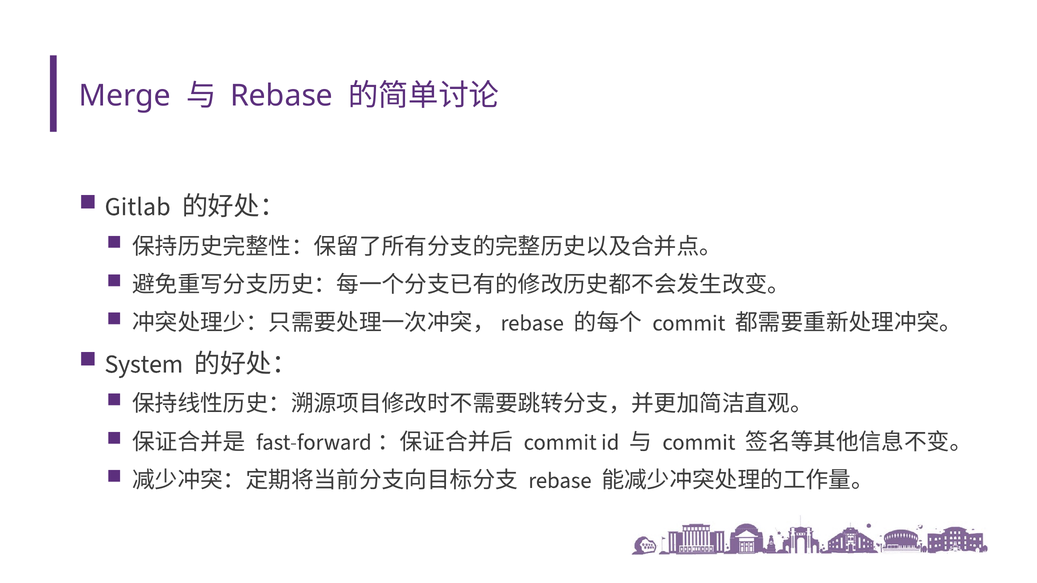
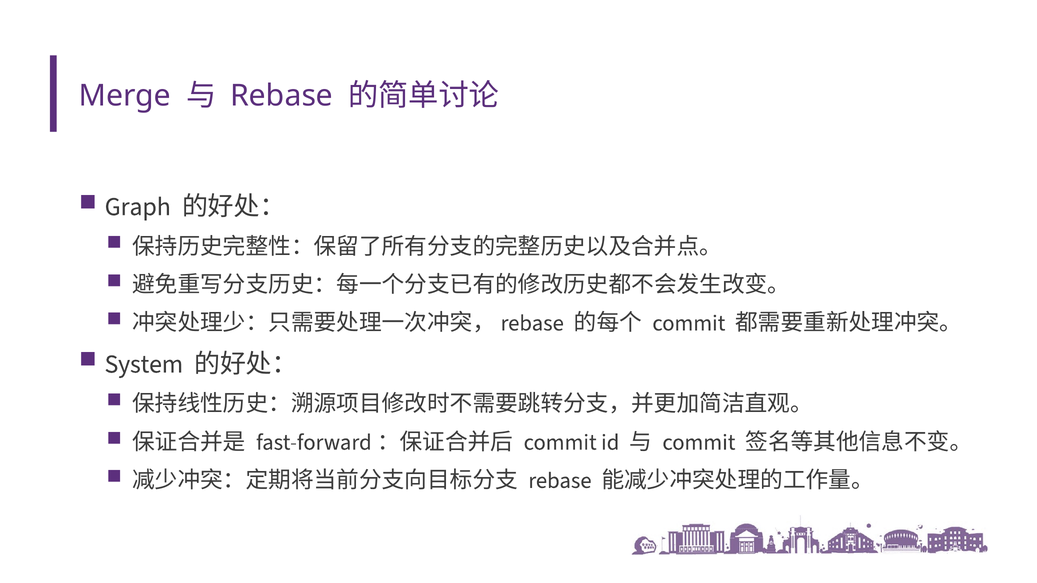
Gitlab: Gitlab -> Graph
